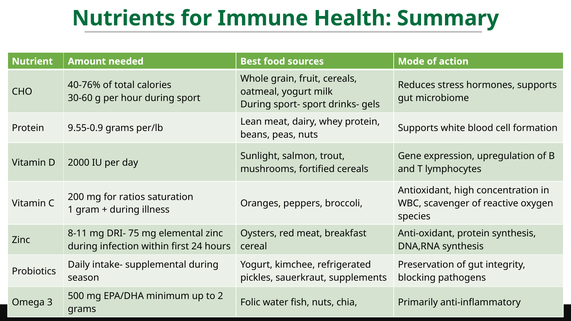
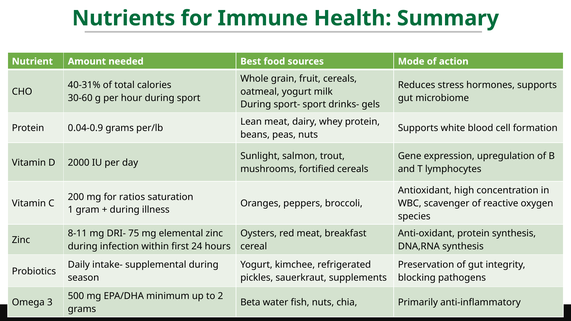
40-76%: 40-76% -> 40-31%
9.55-0.9: 9.55-0.9 -> 0.04-0.9
Folic: Folic -> Beta
